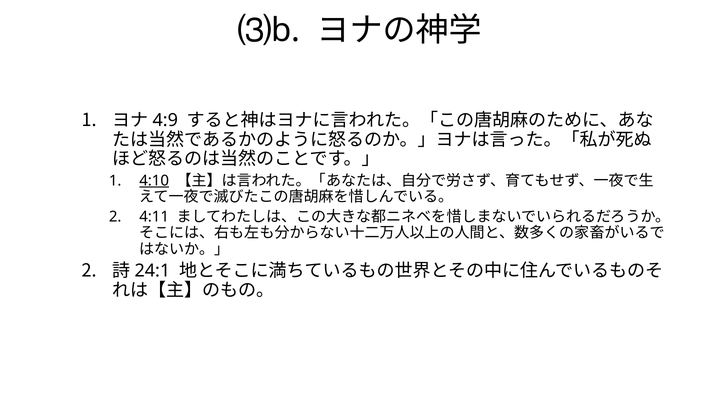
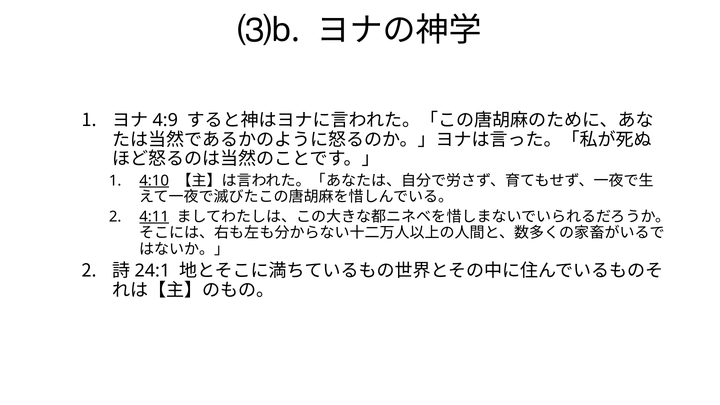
4:11 underline: none -> present
